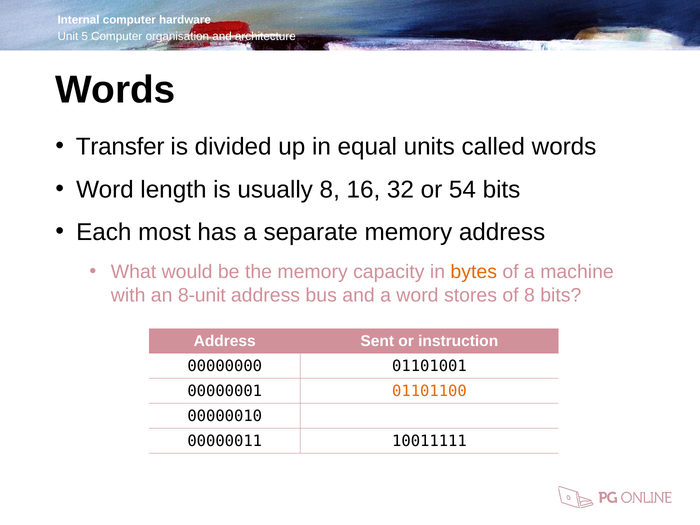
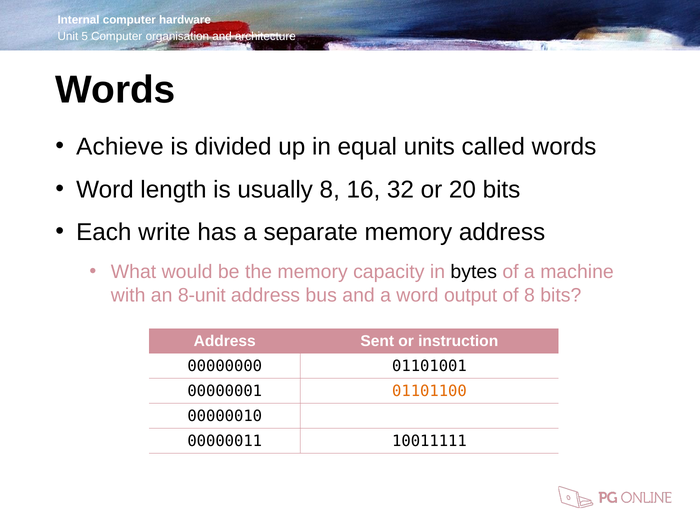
Transfer: Transfer -> Achieve
54: 54 -> 20
most: most -> write
bytes colour: orange -> black
stores: stores -> output
